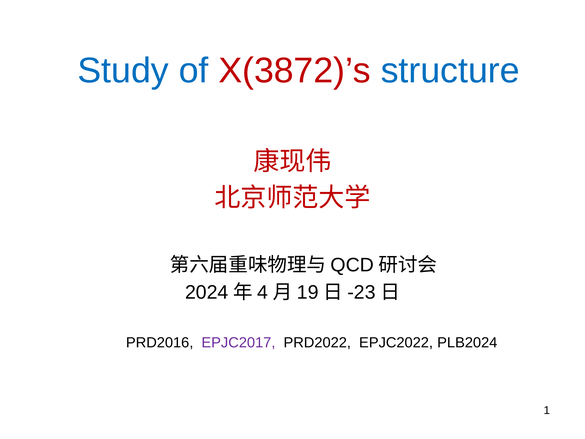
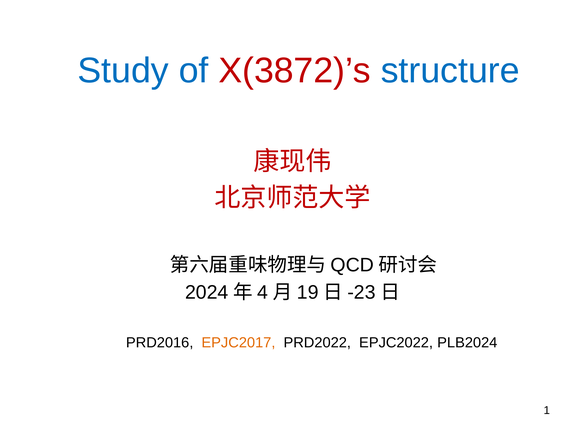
EPJC2017 colour: purple -> orange
